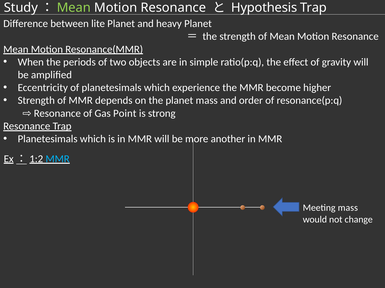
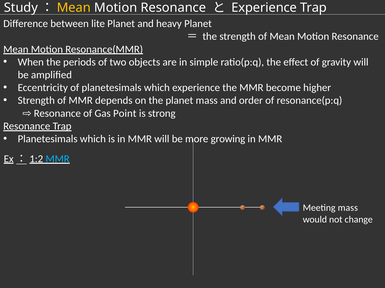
Mean at (74, 8) colour: light green -> yellow
Hypothesis at (264, 8): Hypothesis -> Experience
another: another -> growing
